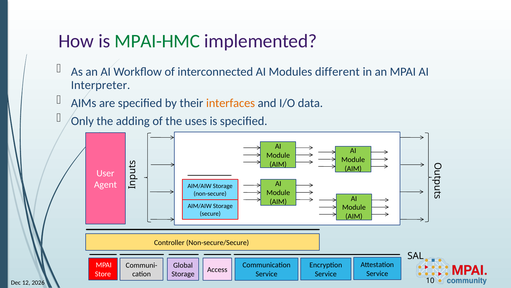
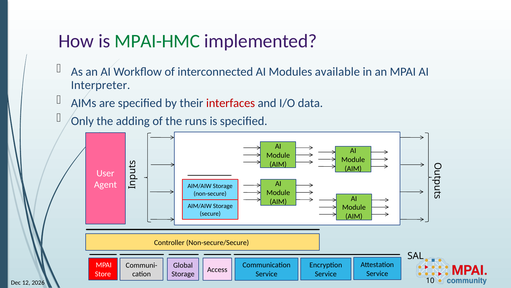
different: different -> available
interfaces colour: orange -> red
uses: uses -> runs
